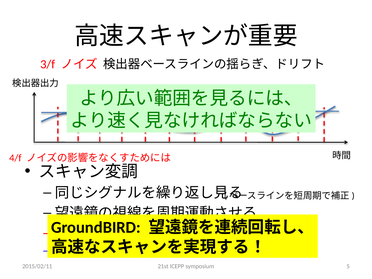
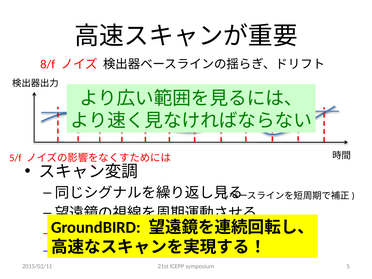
3/f: 3/f -> 8/f
4/f: 4/f -> 5/f
